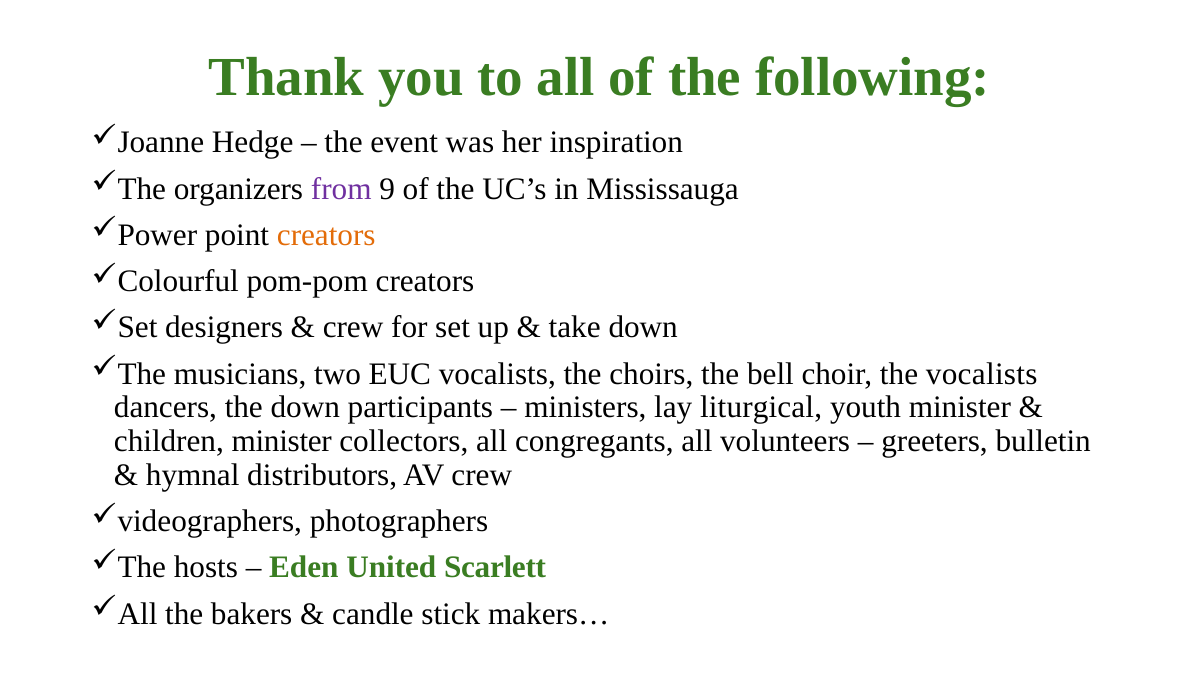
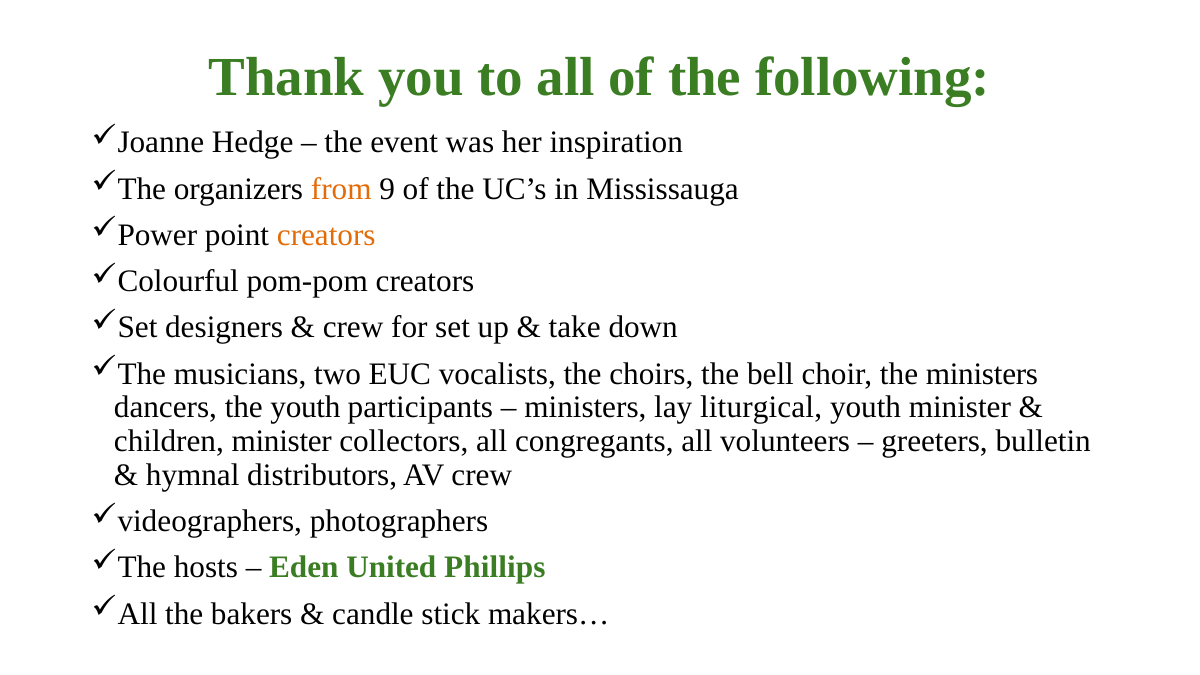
from colour: purple -> orange
the vocalists: vocalists -> ministers
the down: down -> youth
Scarlett: Scarlett -> Phillips
